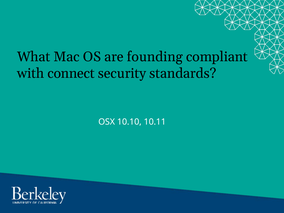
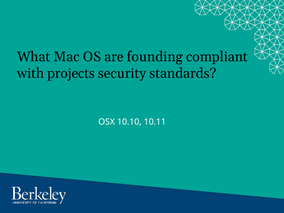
connect: connect -> projects
